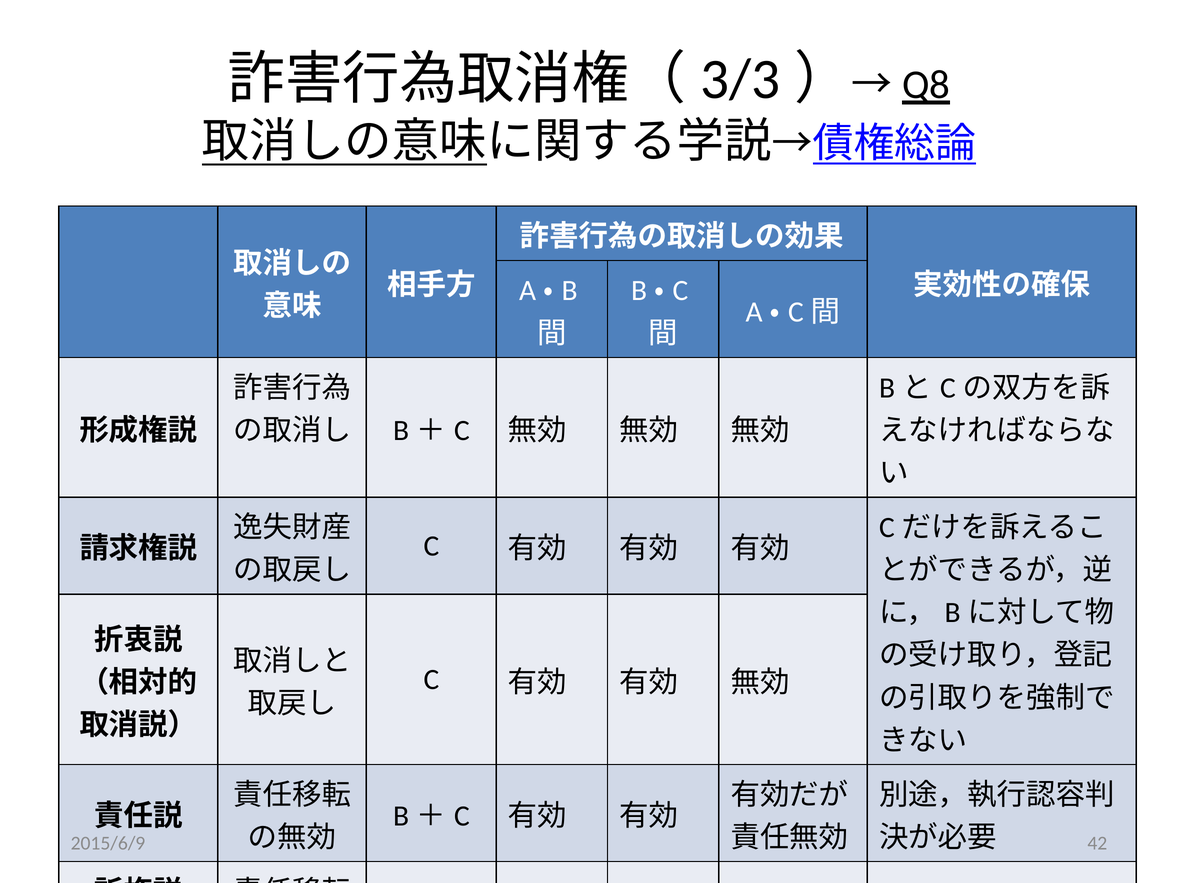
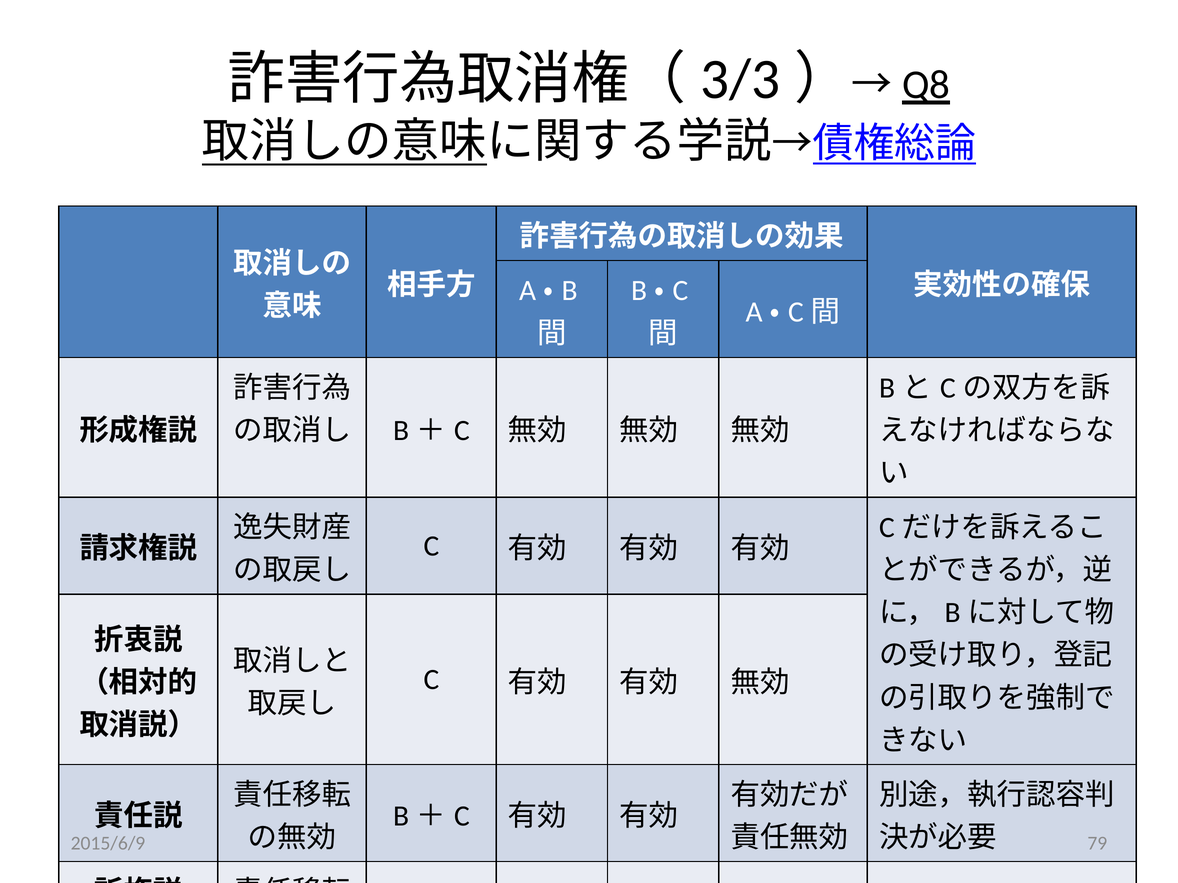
42: 42 -> 79
